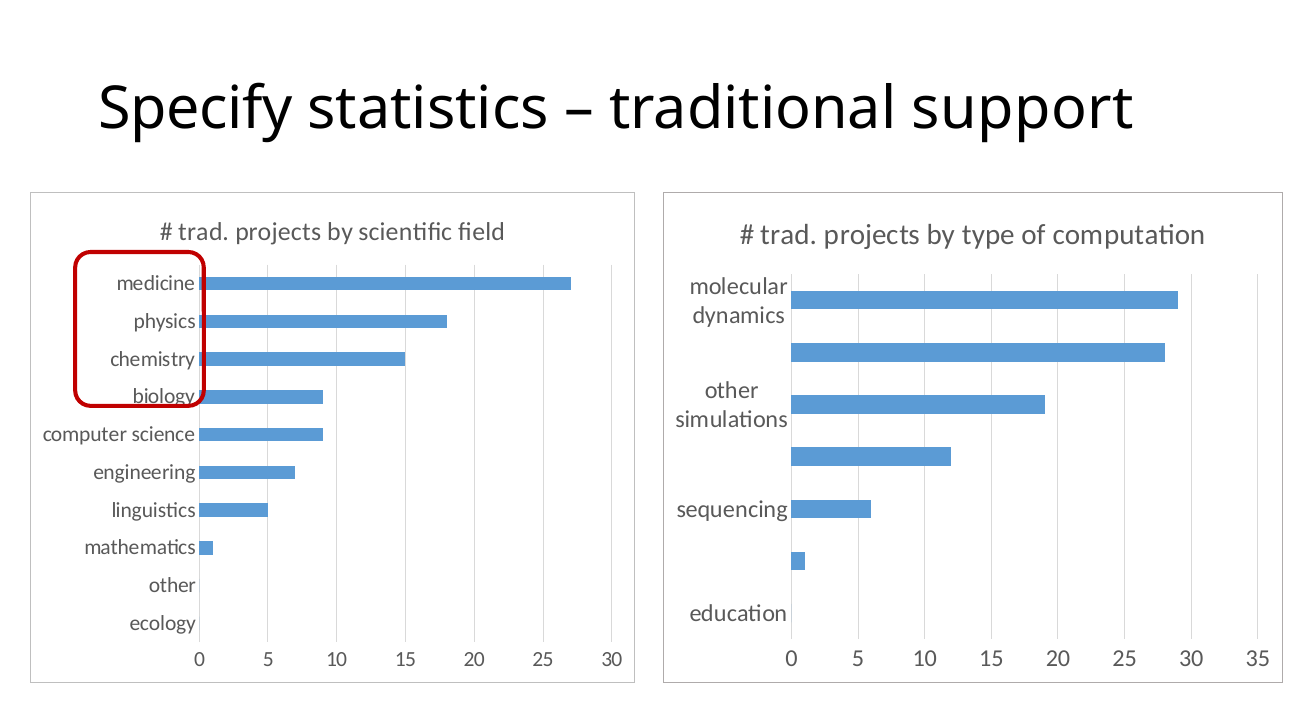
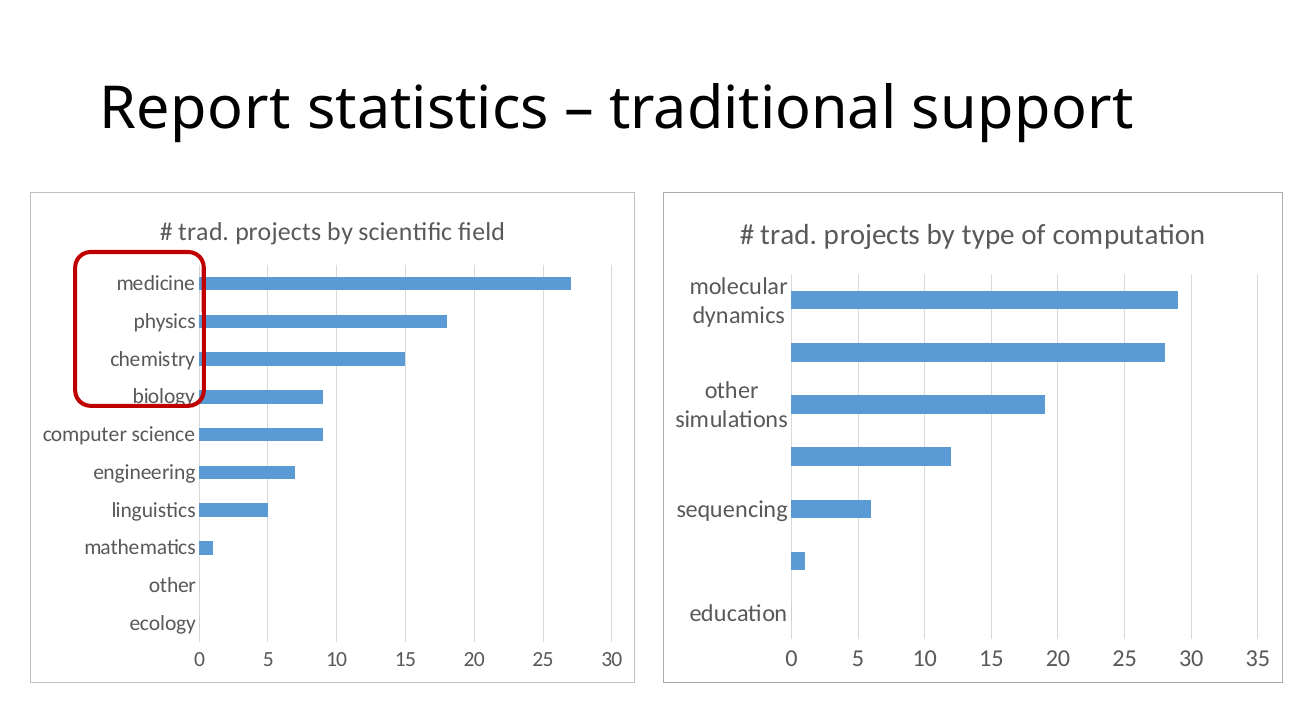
Specify: Specify -> Report
